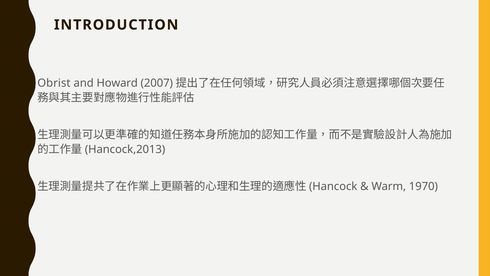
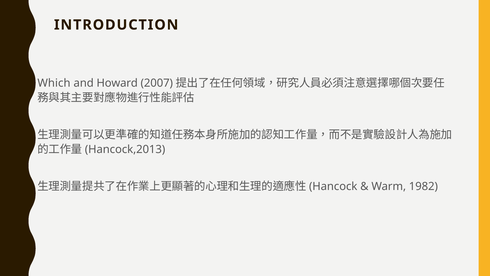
Obrist: Obrist -> Which
1970: 1970 -> 1982
